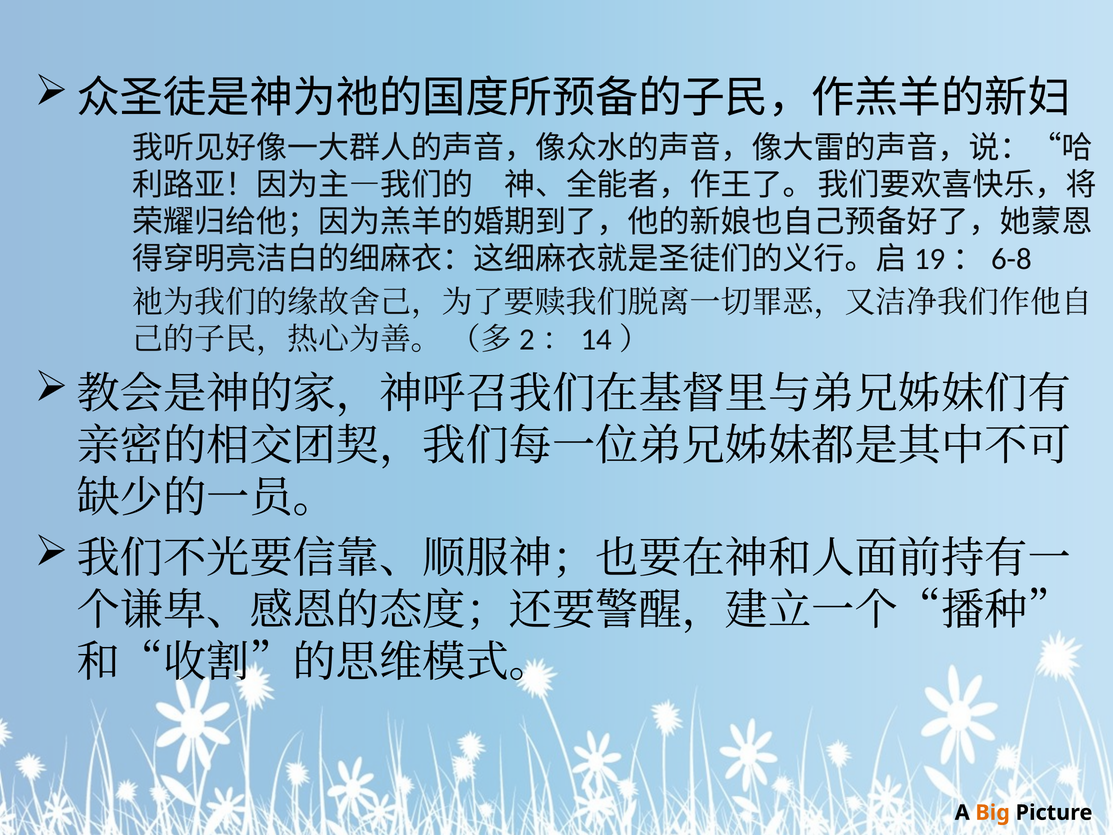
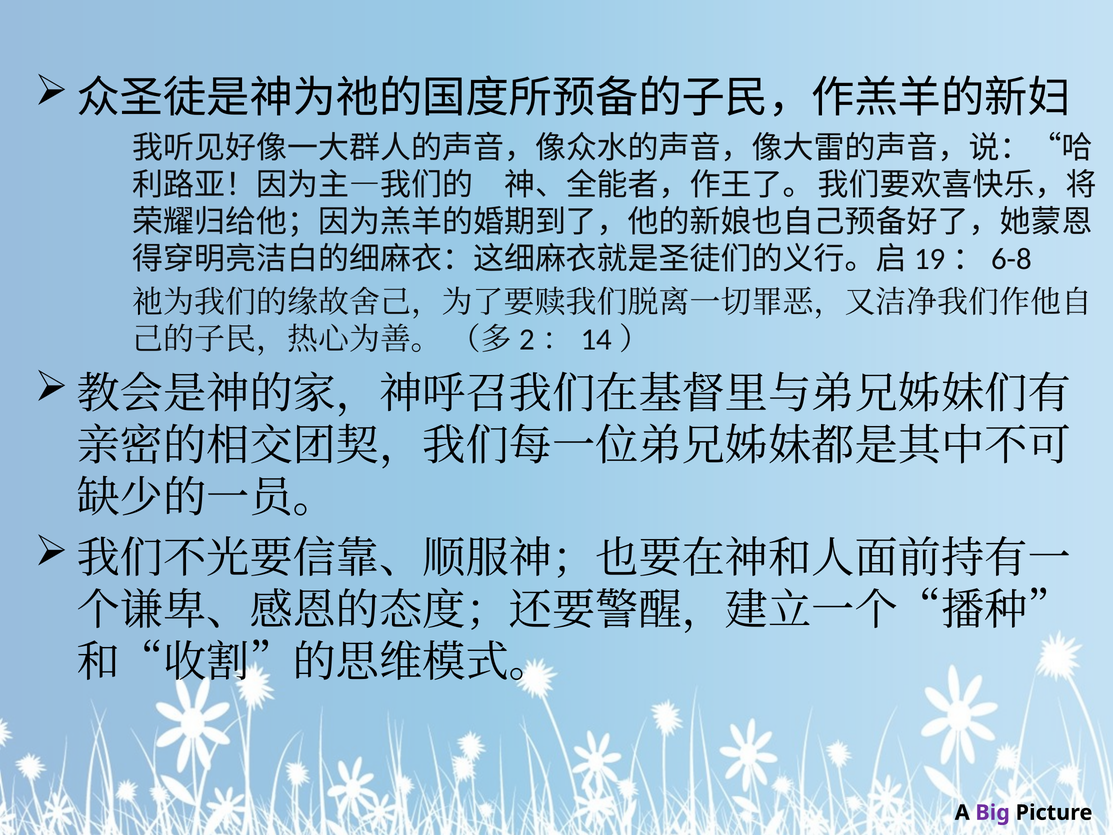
Big colour: orange -> purple
